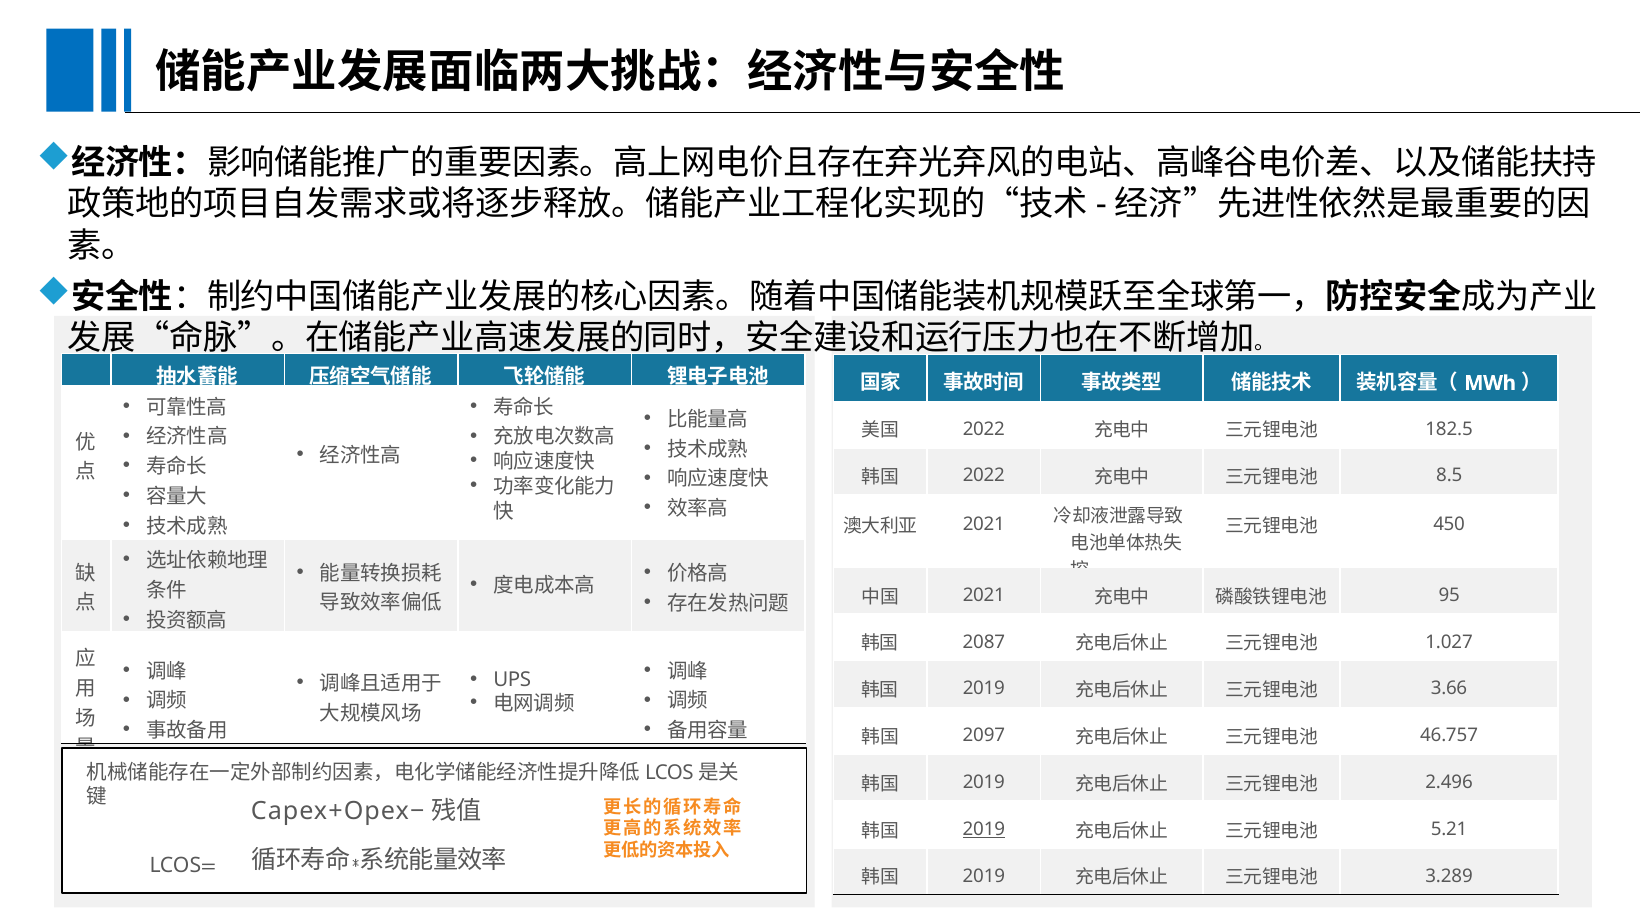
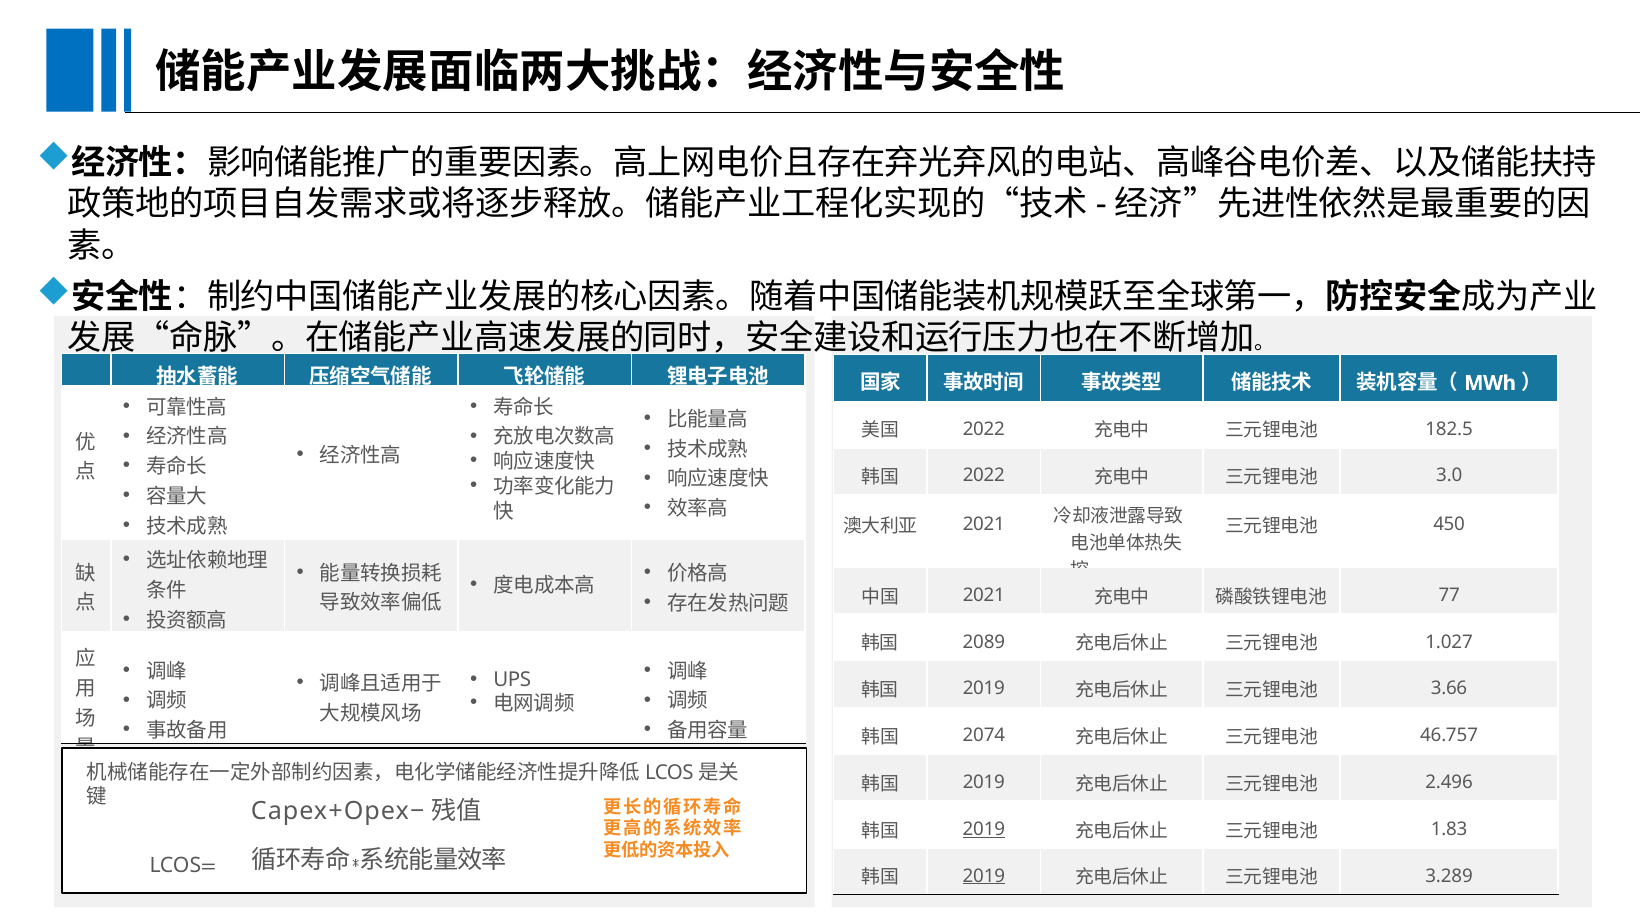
8.5: 8.5 -> 3.0
95: 95 -> 77
2087: 2087 -> 2089
2097: 2097 -> 2074
5.21: 5.21 -> 1.83
2019 at (984, 876) underline: none -> present
